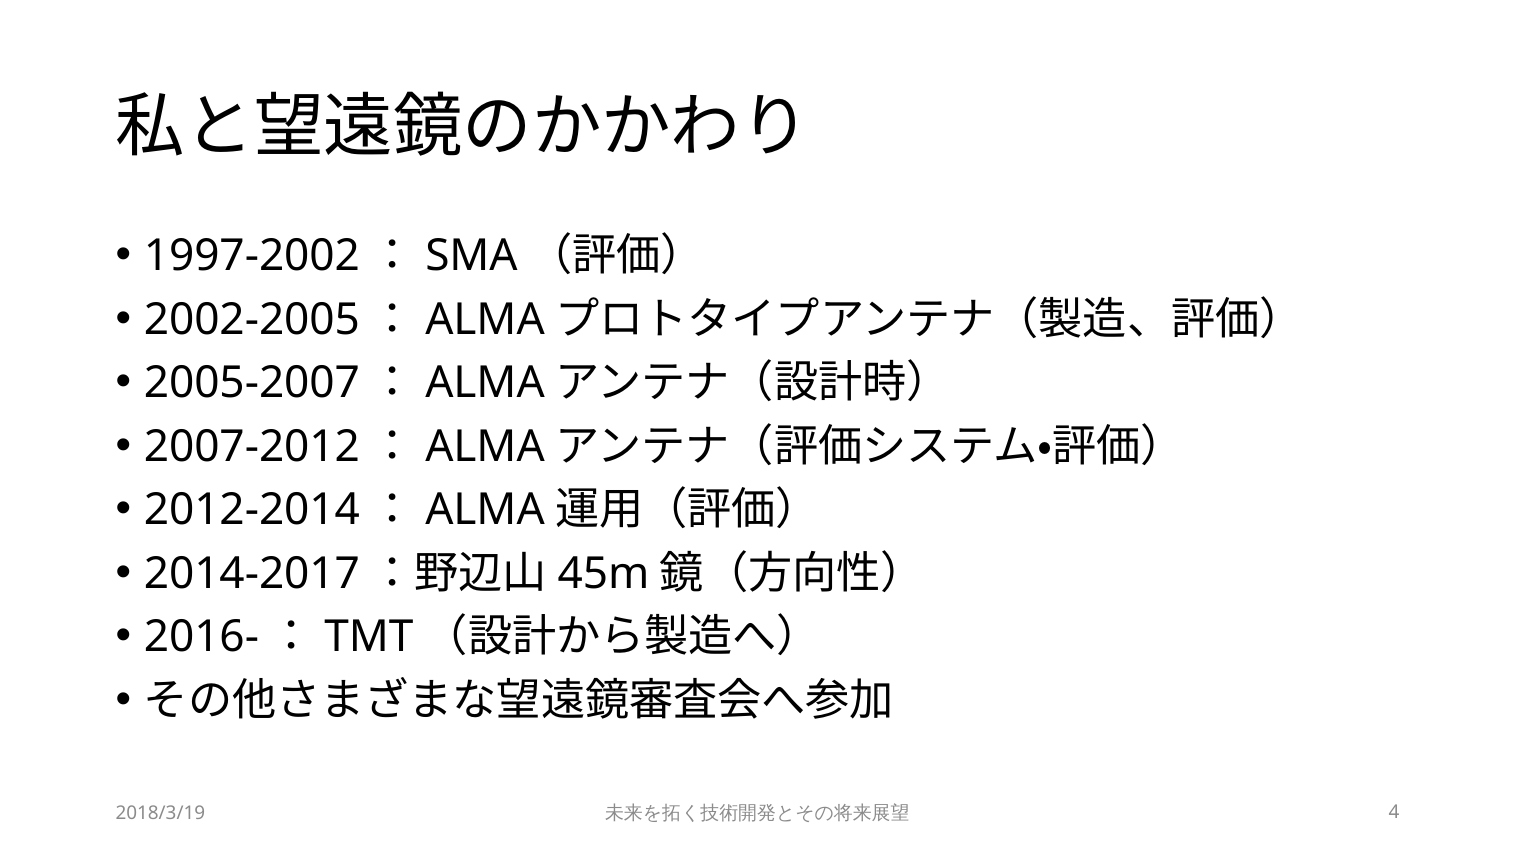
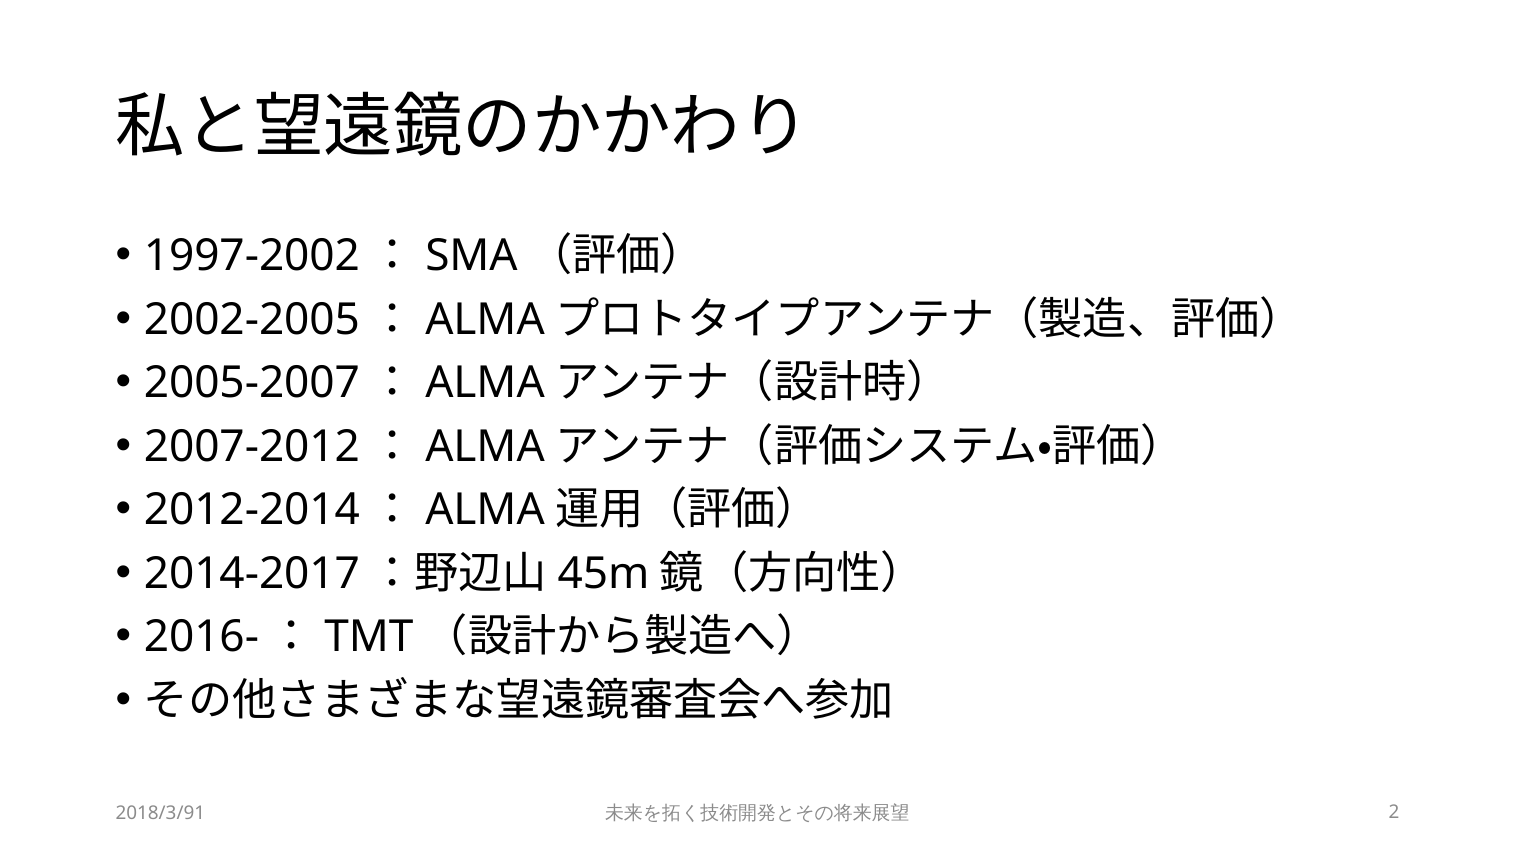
2018/3/19: 2018/3/19 -> 2018/3/91
4: 4 -> 2
